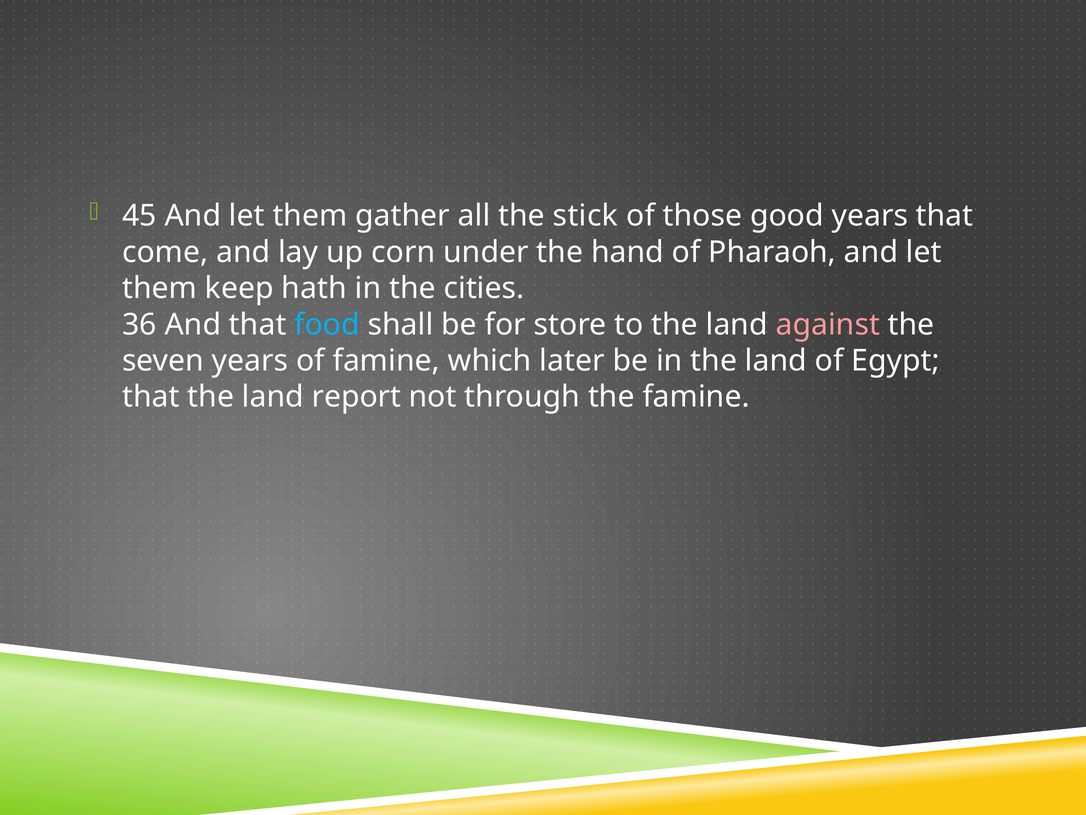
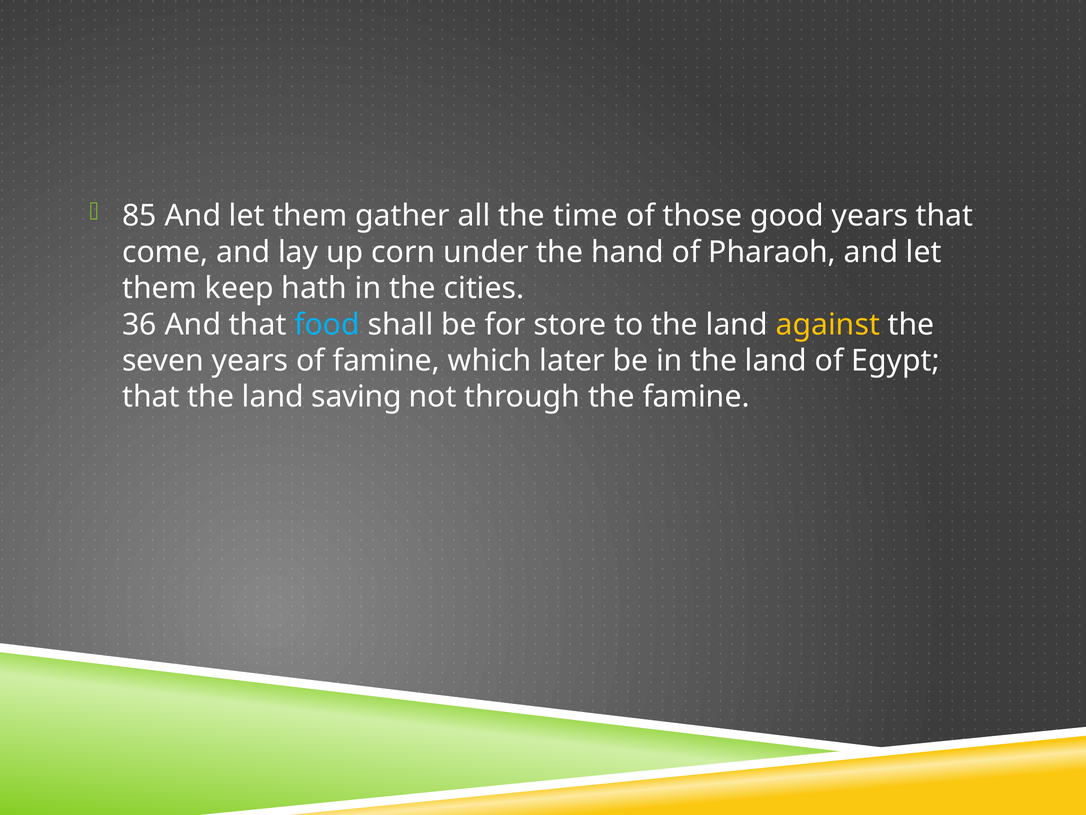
45: 45 -> 85
stick: stick -> time
against colour: pink -> yellow
report: report -> saving
